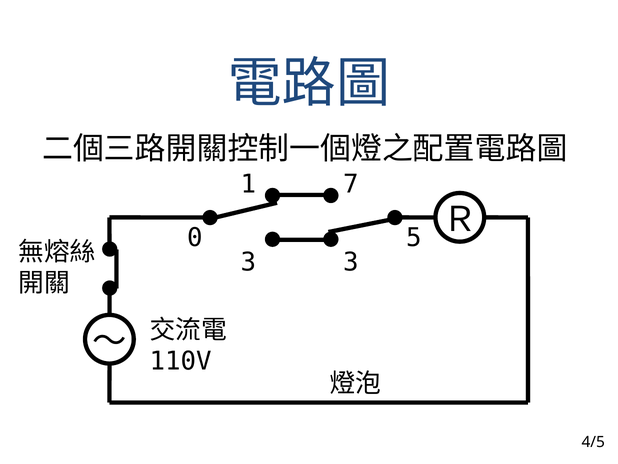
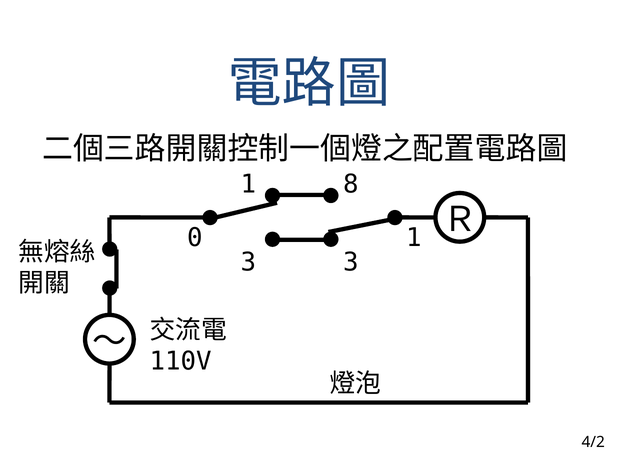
7: 7 -> 8
0 5: 5 -> 1
4/5: 4/5 -> 4/2
